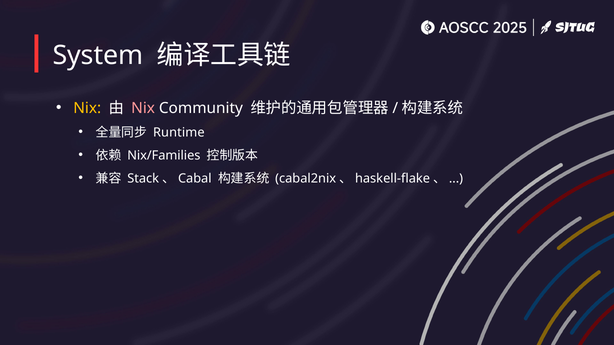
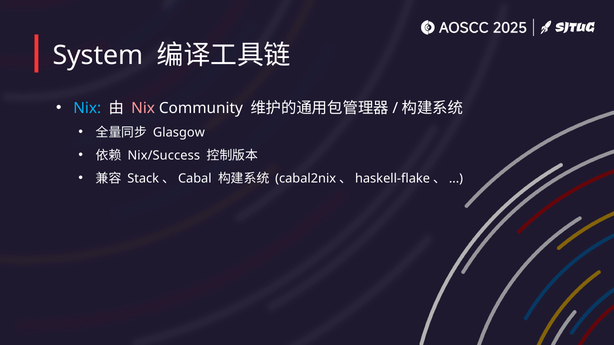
Nix at (87, 108) colour: yellow -> light blue
Runtime: Runtime -> Glasgow
Nix/Families: Nix/Families -> Nix/Success
